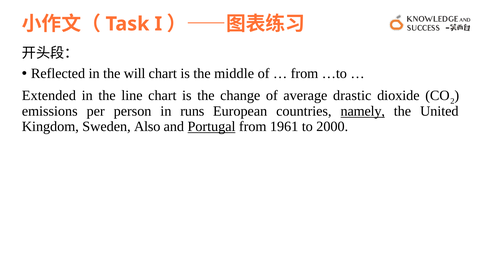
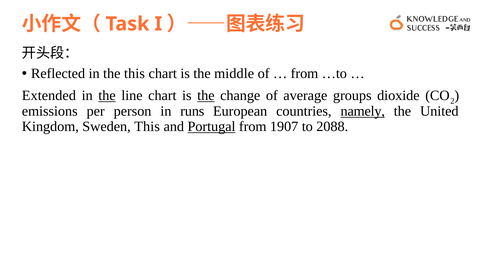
the will: will -> this
the at (107, 96) underline: none -> present
the at (206, 96) underline: none -> present
drastic: drastic -> groups
Sweden Also: Also -> This
1961: 1961 -> 1907
2000: 2000 -> 2088
